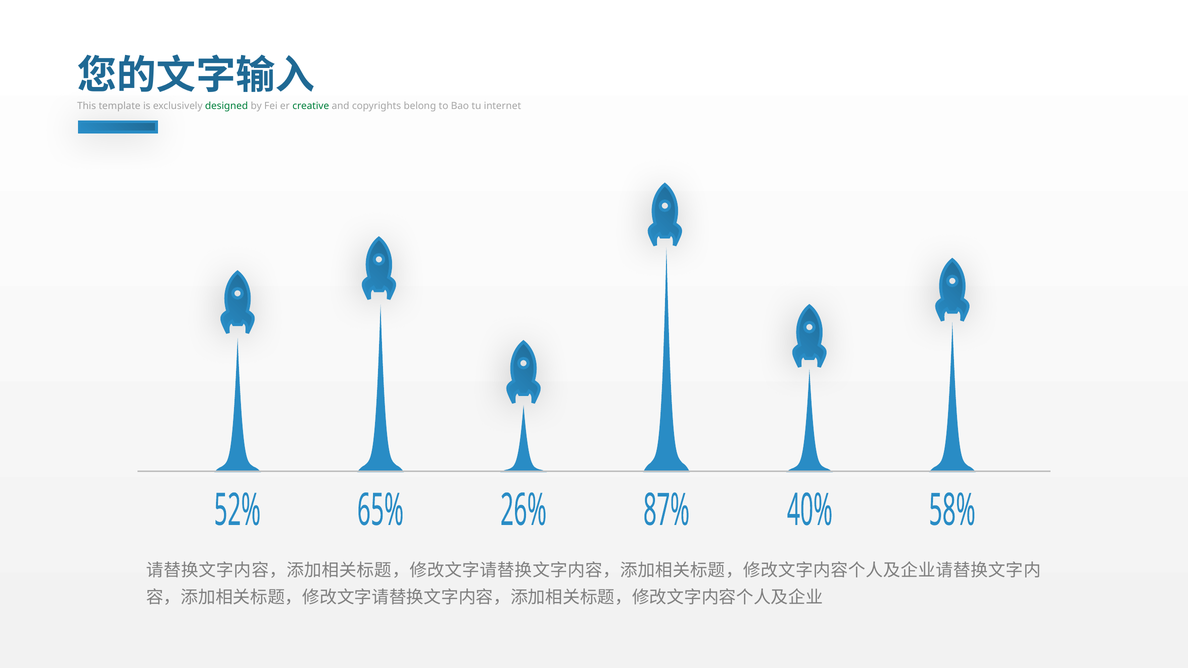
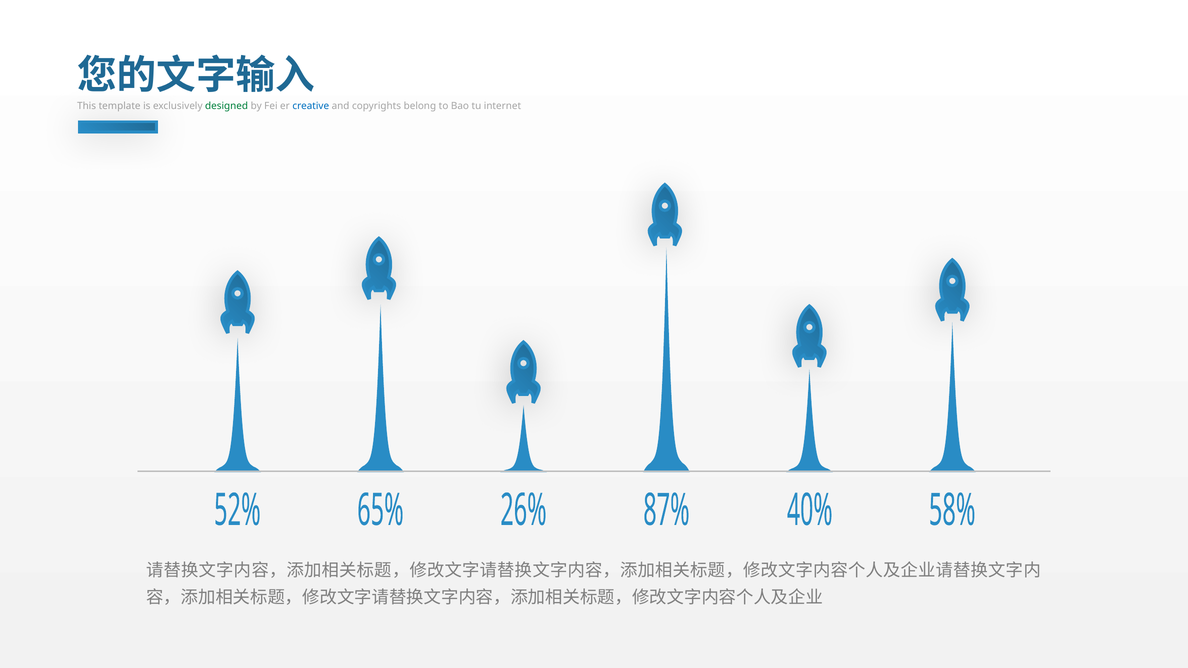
creative colour: green -> blue
